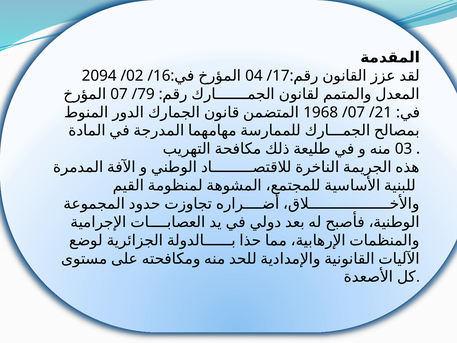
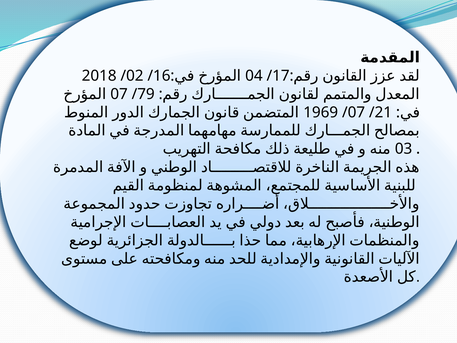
2094: 2094 -> 2018
1968: 1968 -> 1969
